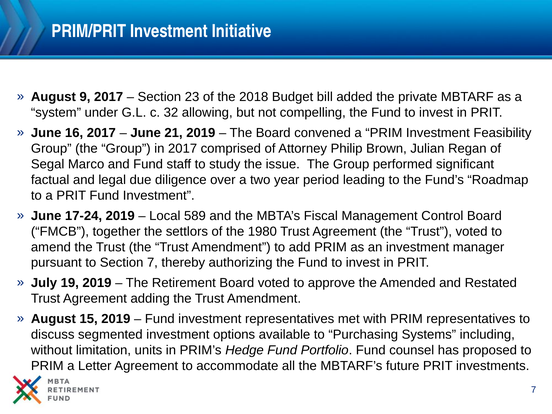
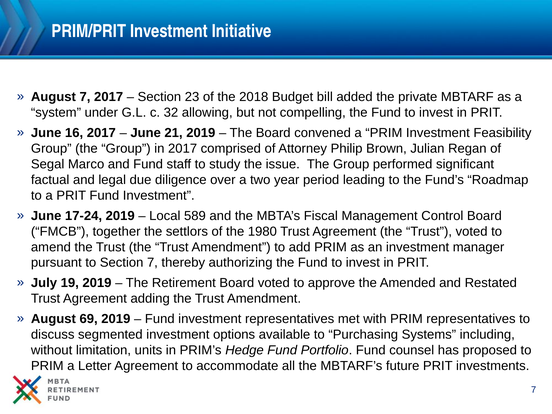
August 9: 9 -> 7
15: 15 -> 69
